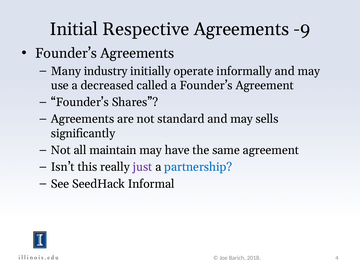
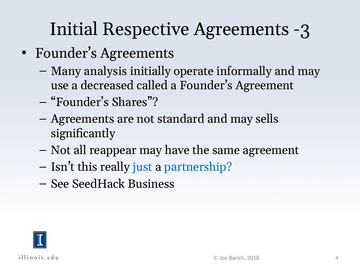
-9: -9 -> -3
industry: industry -> analysis
maintain: maintain -> reappear
just colour: purple -> blue
Informal: Informal -> Business
